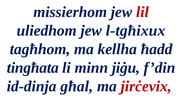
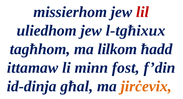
kellha: kellha -> lilkom
tingħata: tingħata -> ittamaw
jiġu: jiġu -> fost
jirċevix colour: red -> orange
